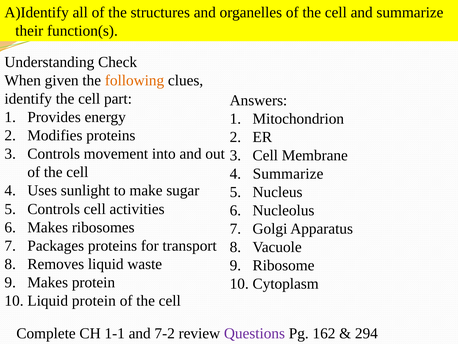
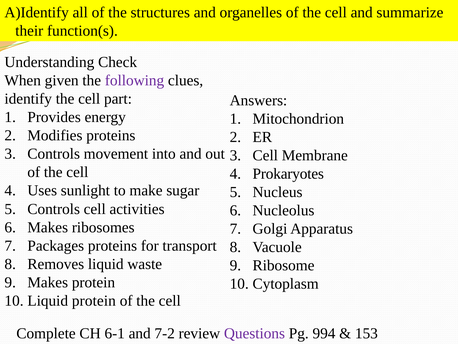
following colour: orange -> purple
Summarize at (288, 174): Summarize -> Prokaryotes
1-1: 1-1 -> 6-1
162: 162 -> 994
294: 294 -> 153
